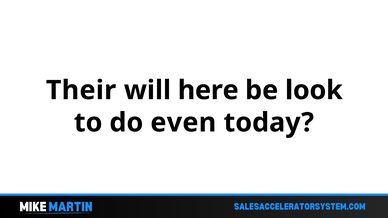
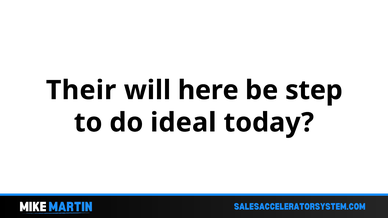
look: look -> step
even: even -> ideal
